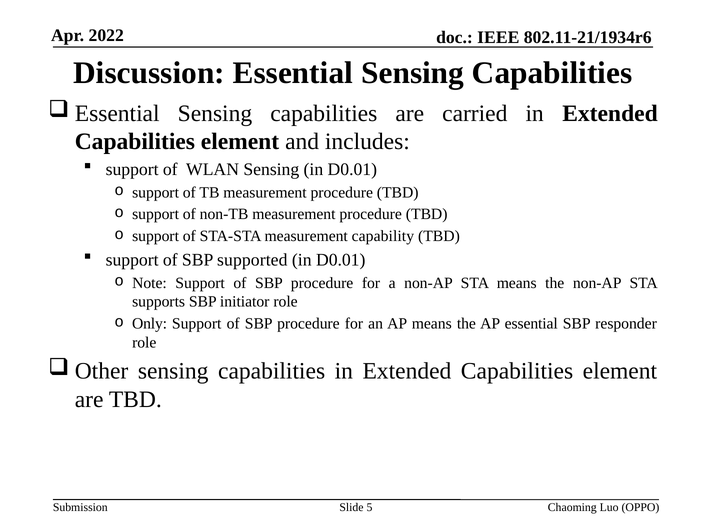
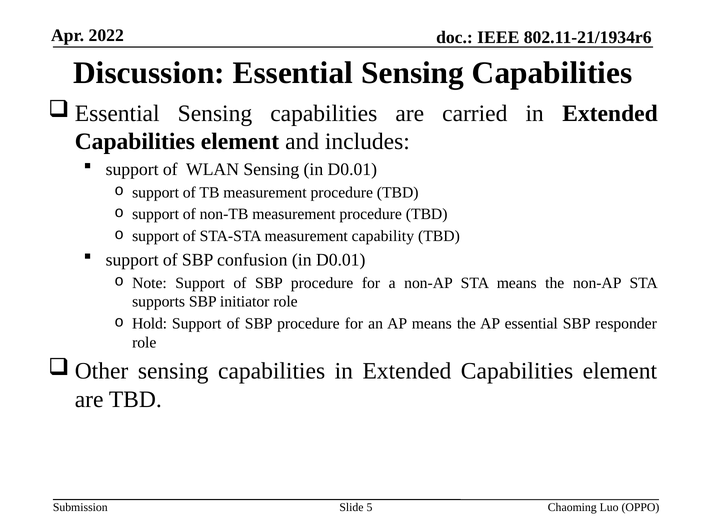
supported: supported -> confusion
Only: Only -> Hold
